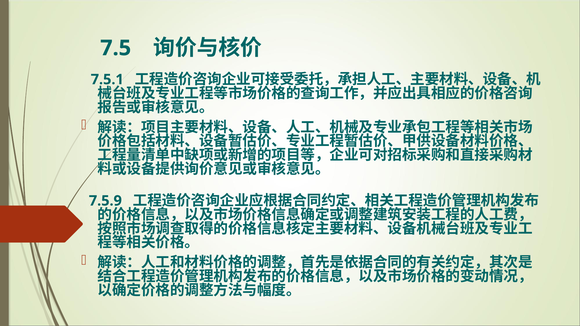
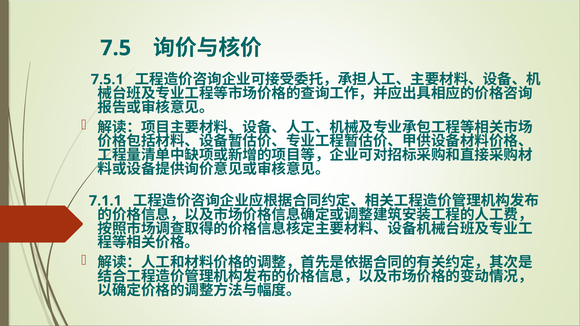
7.5.9: 7.5.9 -> 7.1.1
